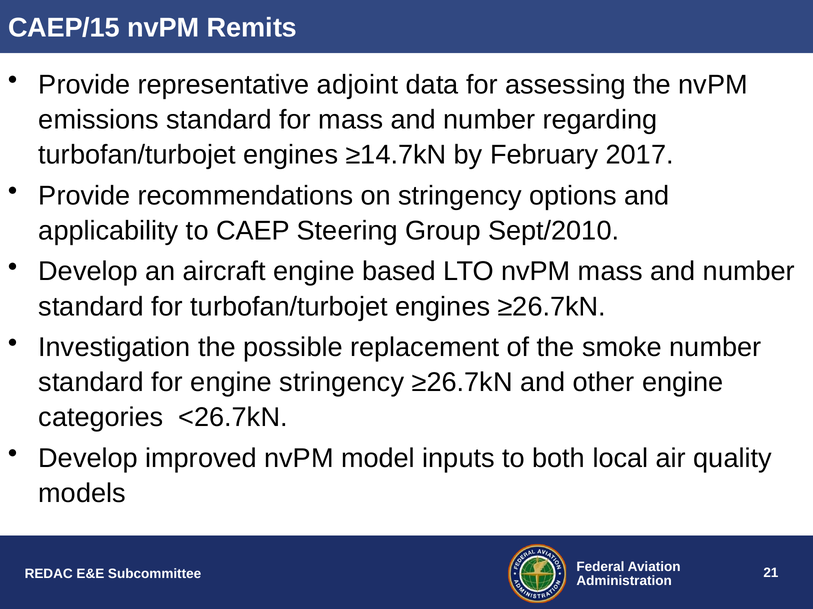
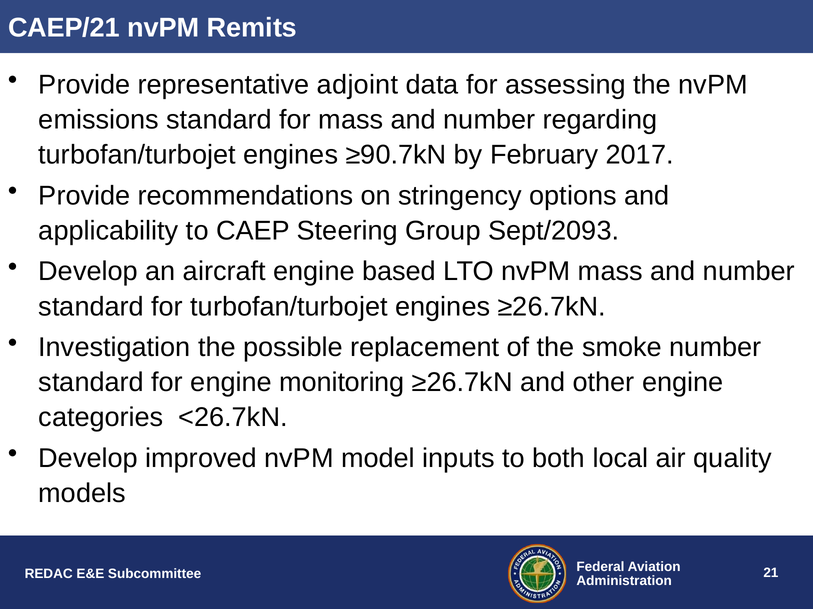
CAEP/15: CAEP/15 -> CAEP/21
≥14.7kN: ≥14.7kN -> ≥90.7kN
Sept/2010: Sept/2010 -> Sept/2093
engine stringency: stringency -> monitoring
